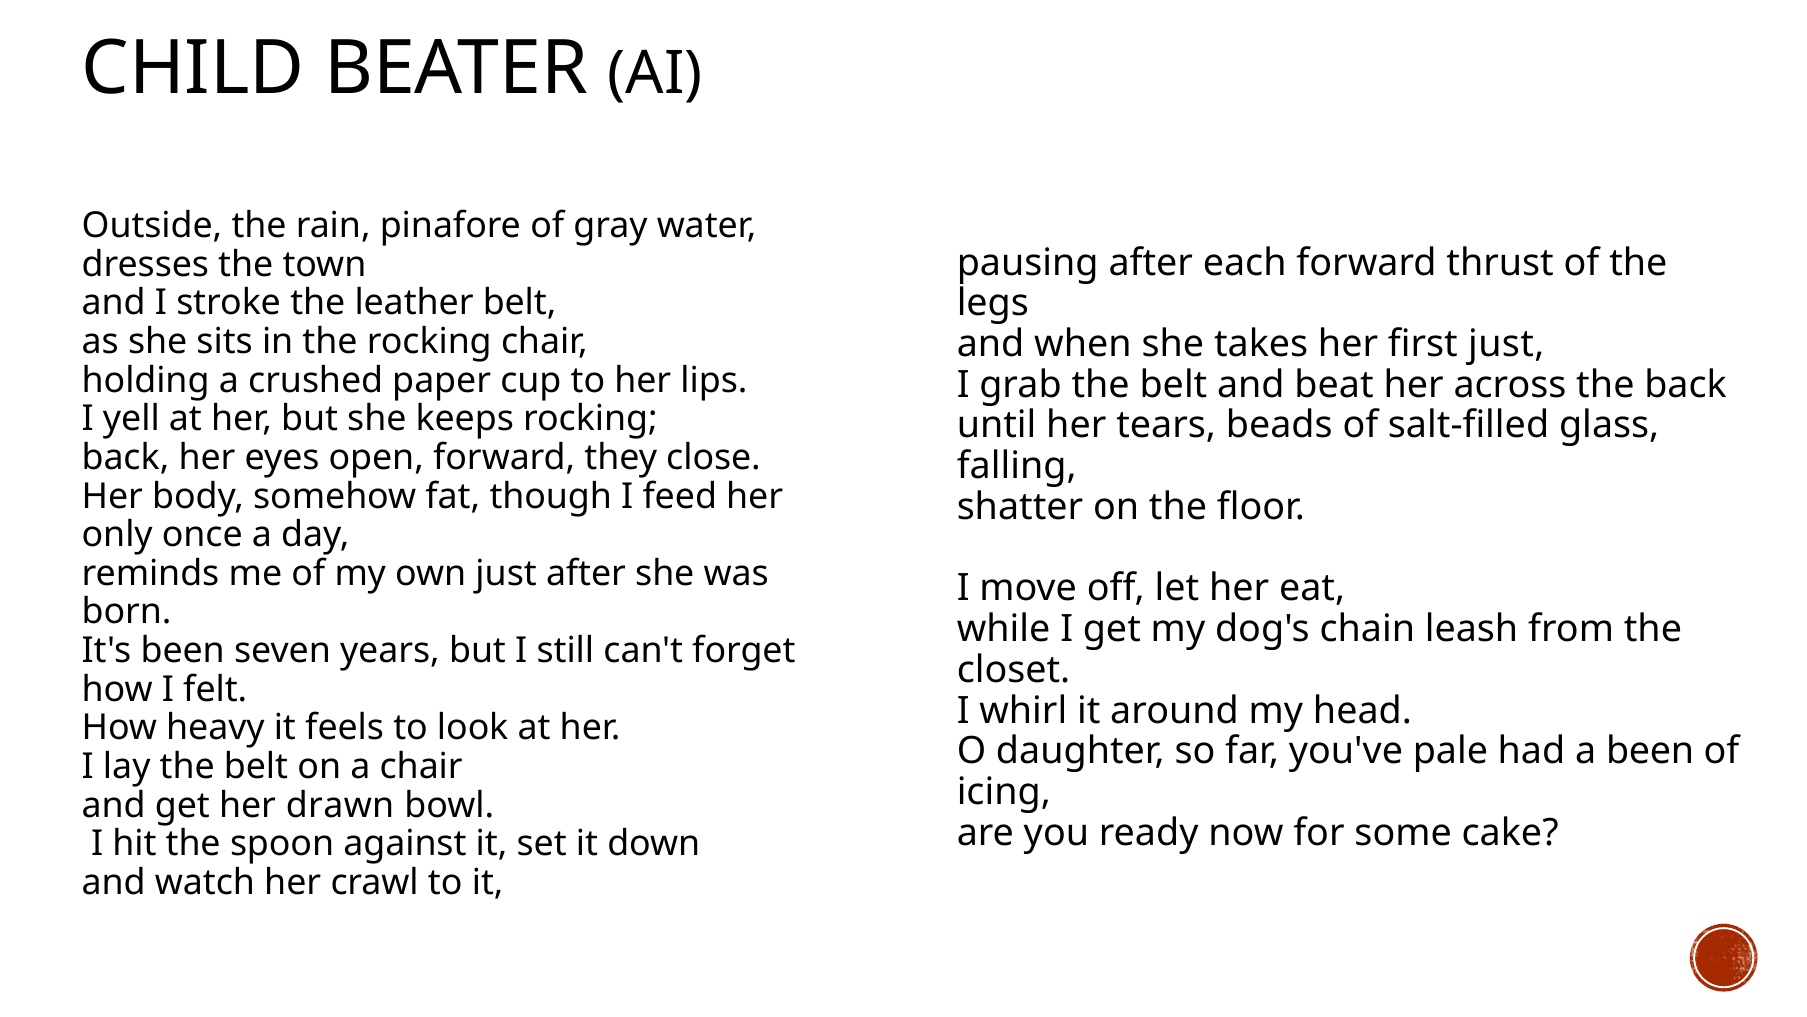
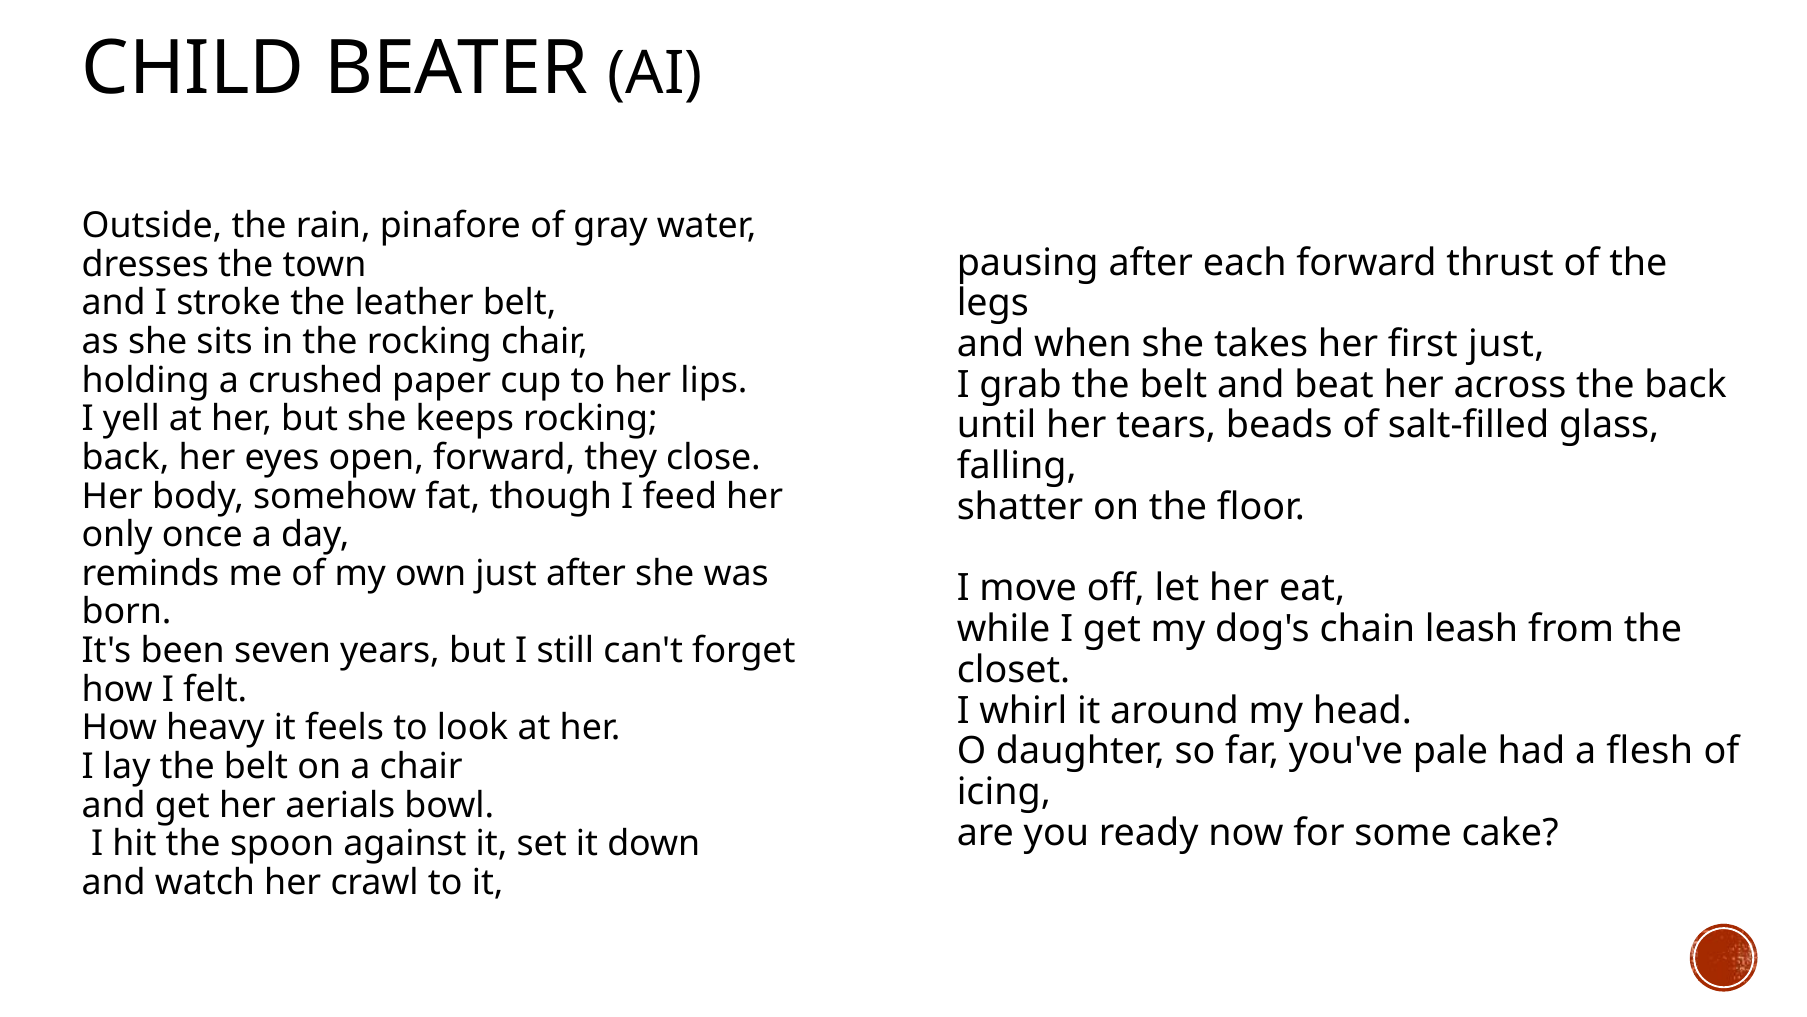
a been: been -> flesh
drawn: drawn -> aerials
